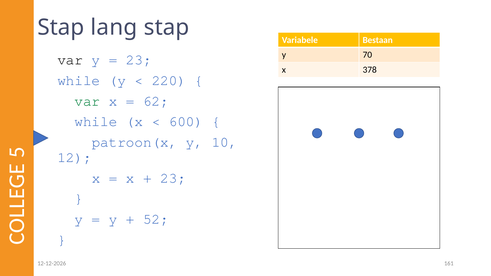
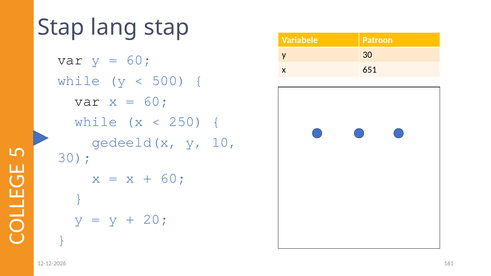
Bestaan: Bestaan -> Patroon
y 70: 70 -> 30
23 at (139, 60): 23 -> 60
378: 378 -> 651
220: 220 -> 500
var at (87, 101) colour: green -> black
62 at (156, 101): 62 -> 60
600: 600 -> 250
patroon(x: patroon(x -> gedeeld(x
12 at (75, 158): 12 -> 30
23 at (173, 178): 23 -> 60
52: 52 -> 20
